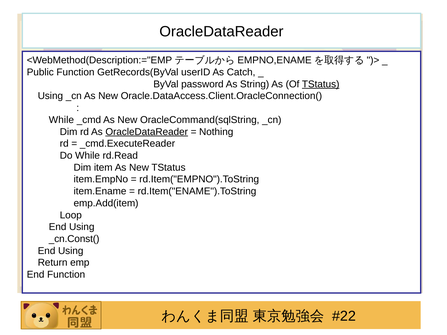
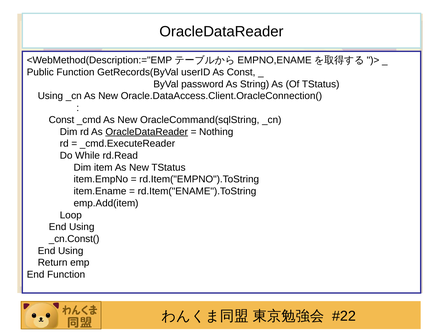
As Catch: Catch -> Const
TStatus at (321, 84) underline: present -> none
While at (61, 120): While -> Const
